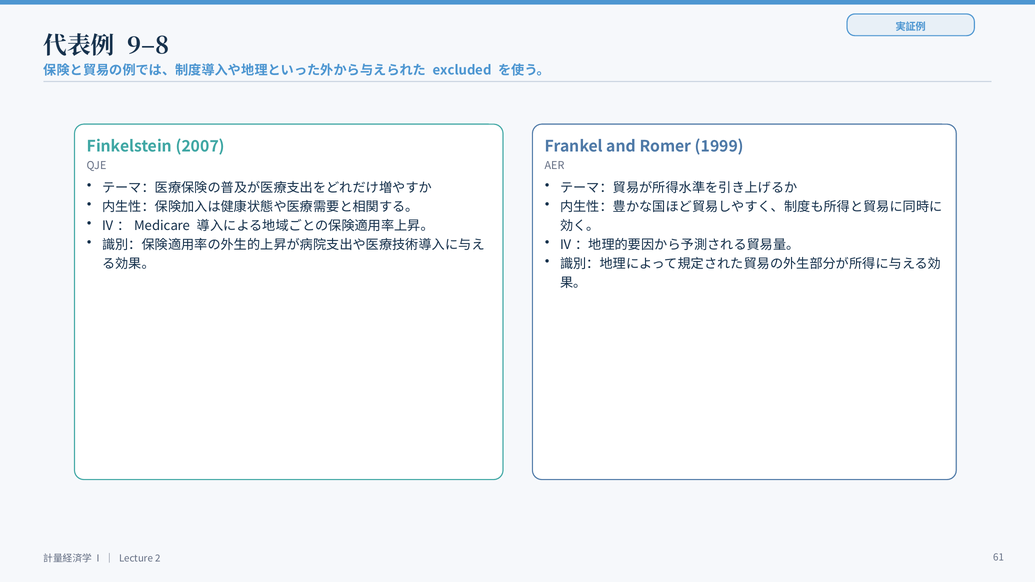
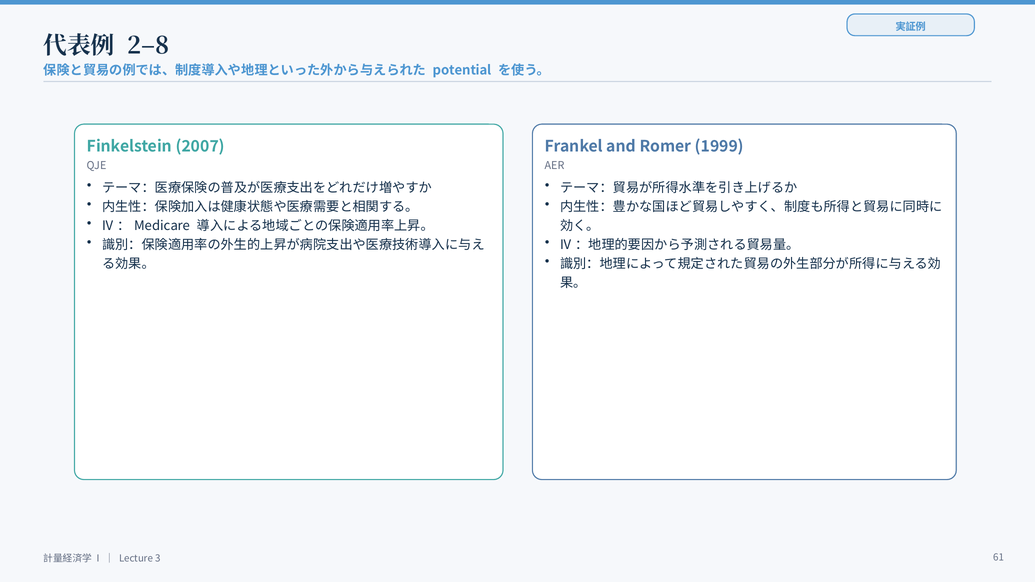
9–8: 9–8 -> 2–8
excluded: excluded -> potential
2: 2 -> 3
